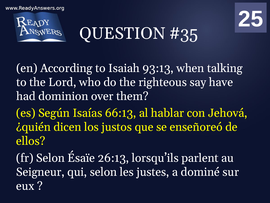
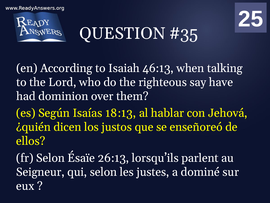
93:13: 93:13 -> 46:13
66:13: 66:13 -> 18:13
